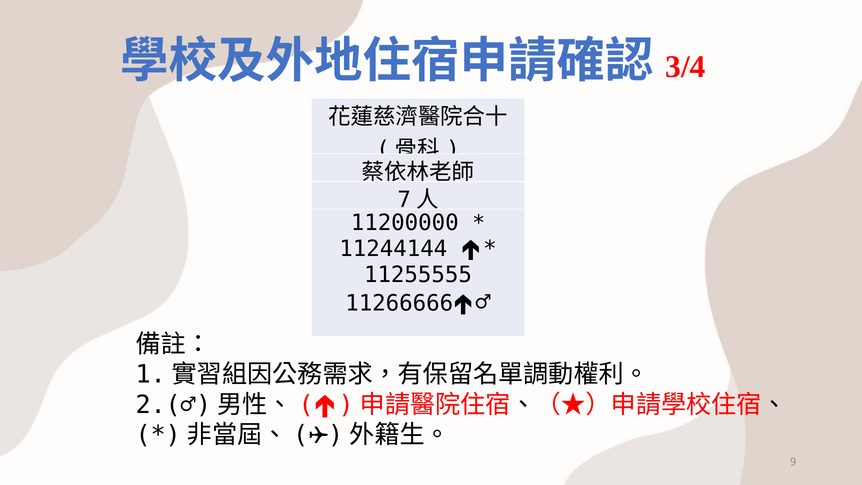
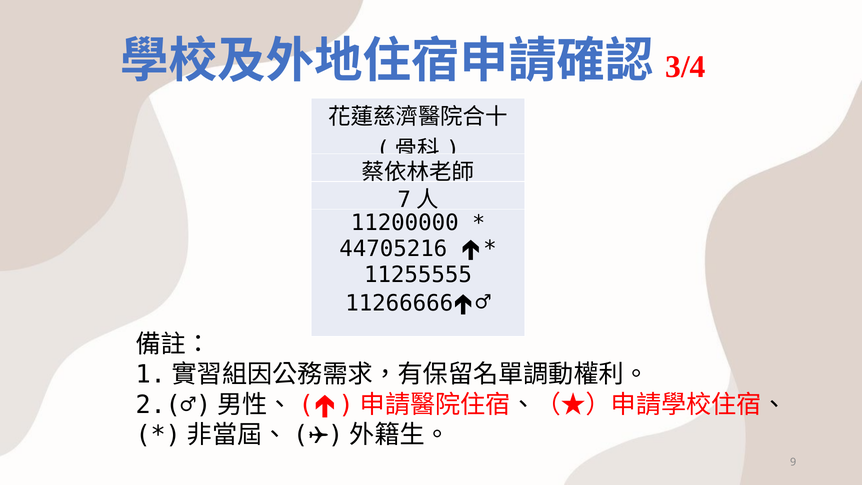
11244144: 11244144 -> 44705216
